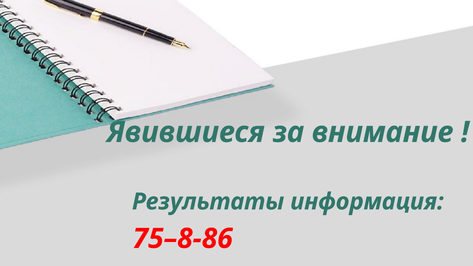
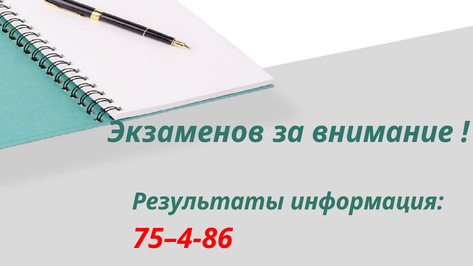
Явившиеся: Явившиеся -> Экзаменов
75–8-86: 75–8-86 -> 75–4-86
